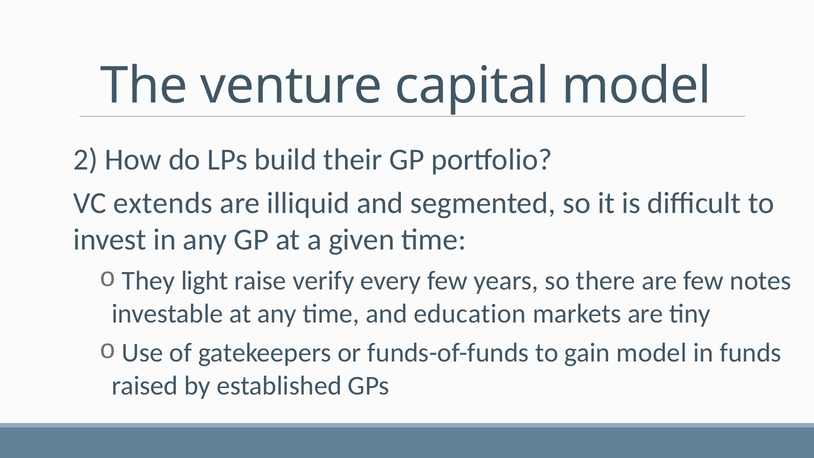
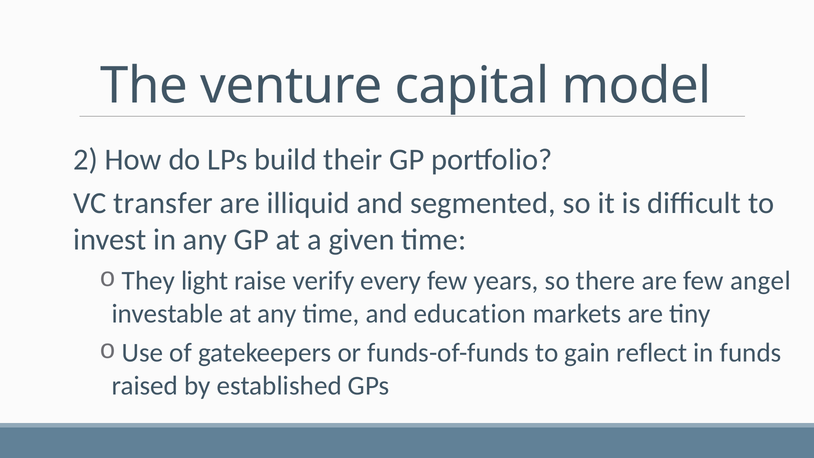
extends: extends -> transfer
notes: notes -> angel
gain model: model -> reflect
